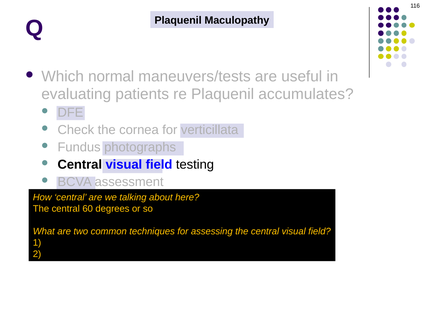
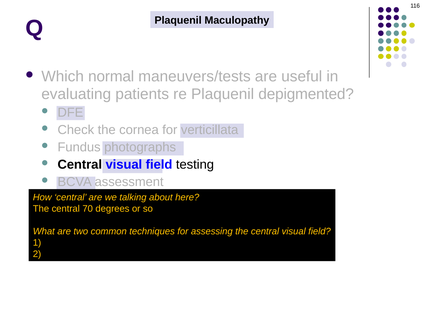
accumulates: accumulates -> depigmented
60: 60 -> 70
